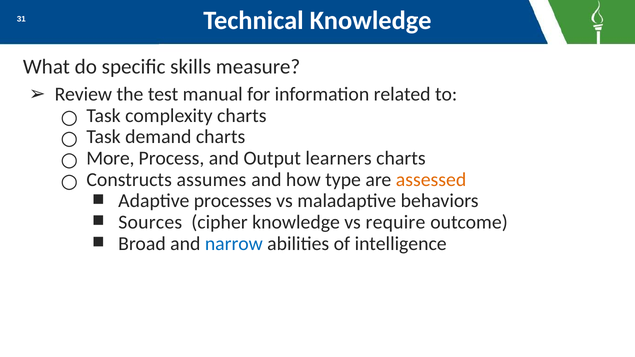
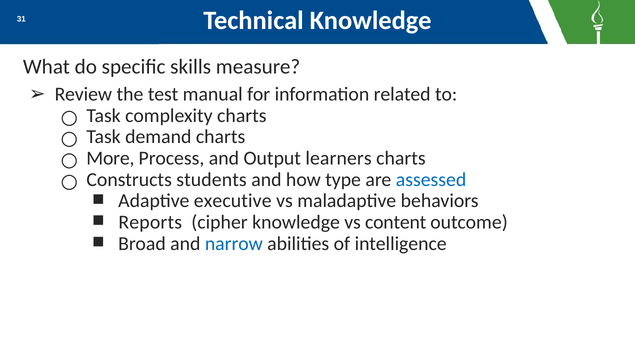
assumes: assumes -> students
assessed colour: orange -> blue
processes: processes -> executive
Sources: Sources -> Reports
require: require -> content
